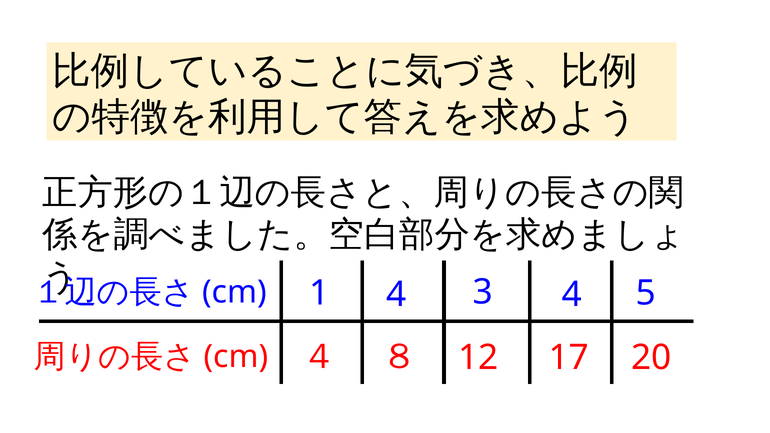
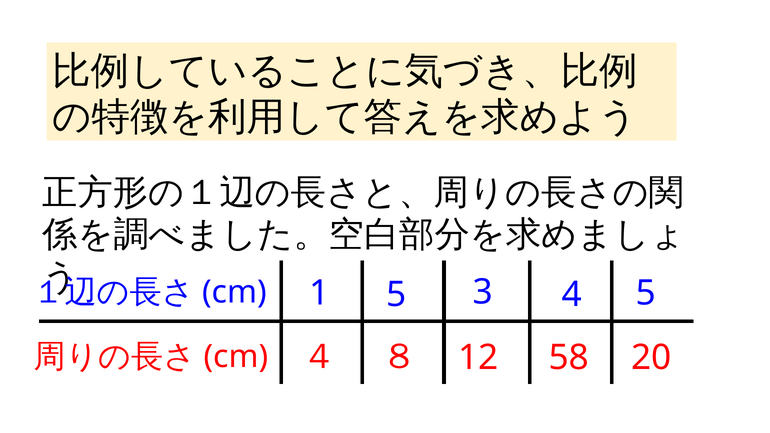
1 4: 4 -> 5
17: 17 -> 58
